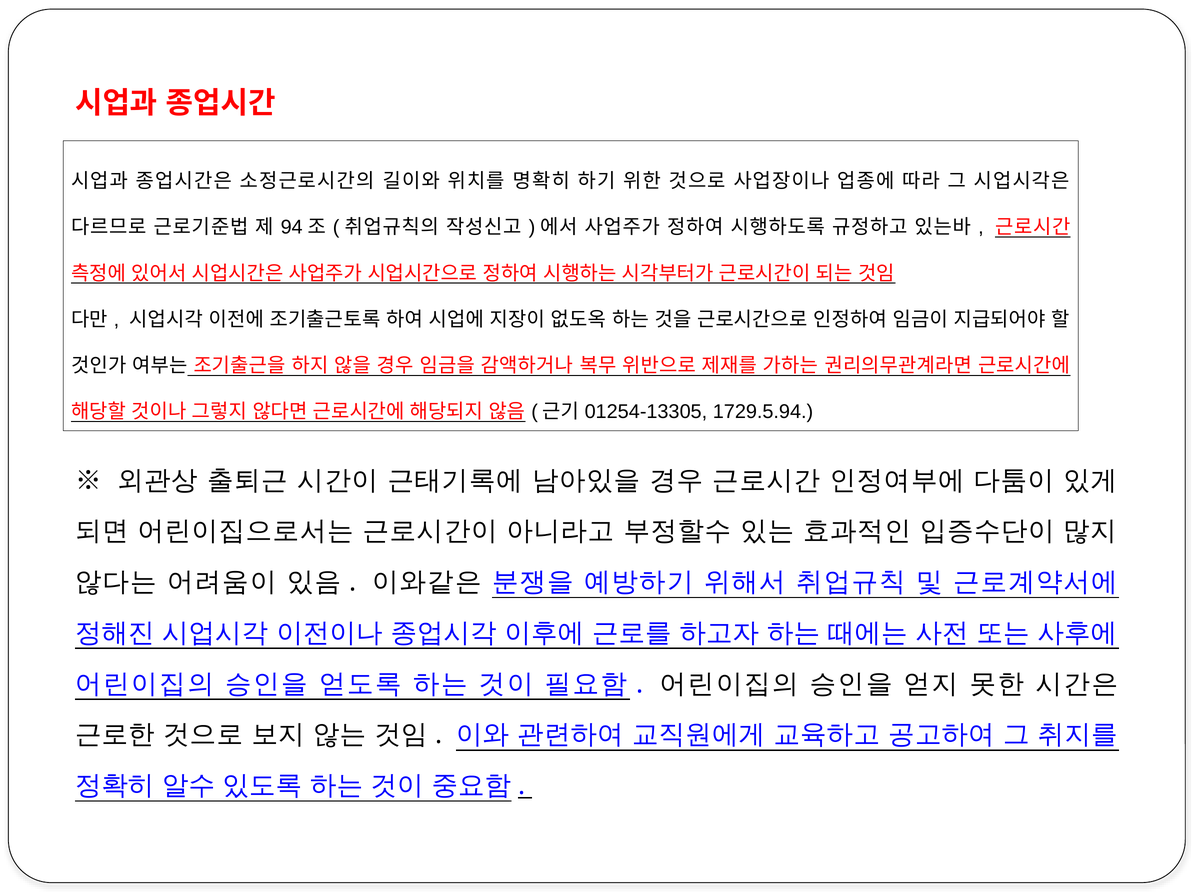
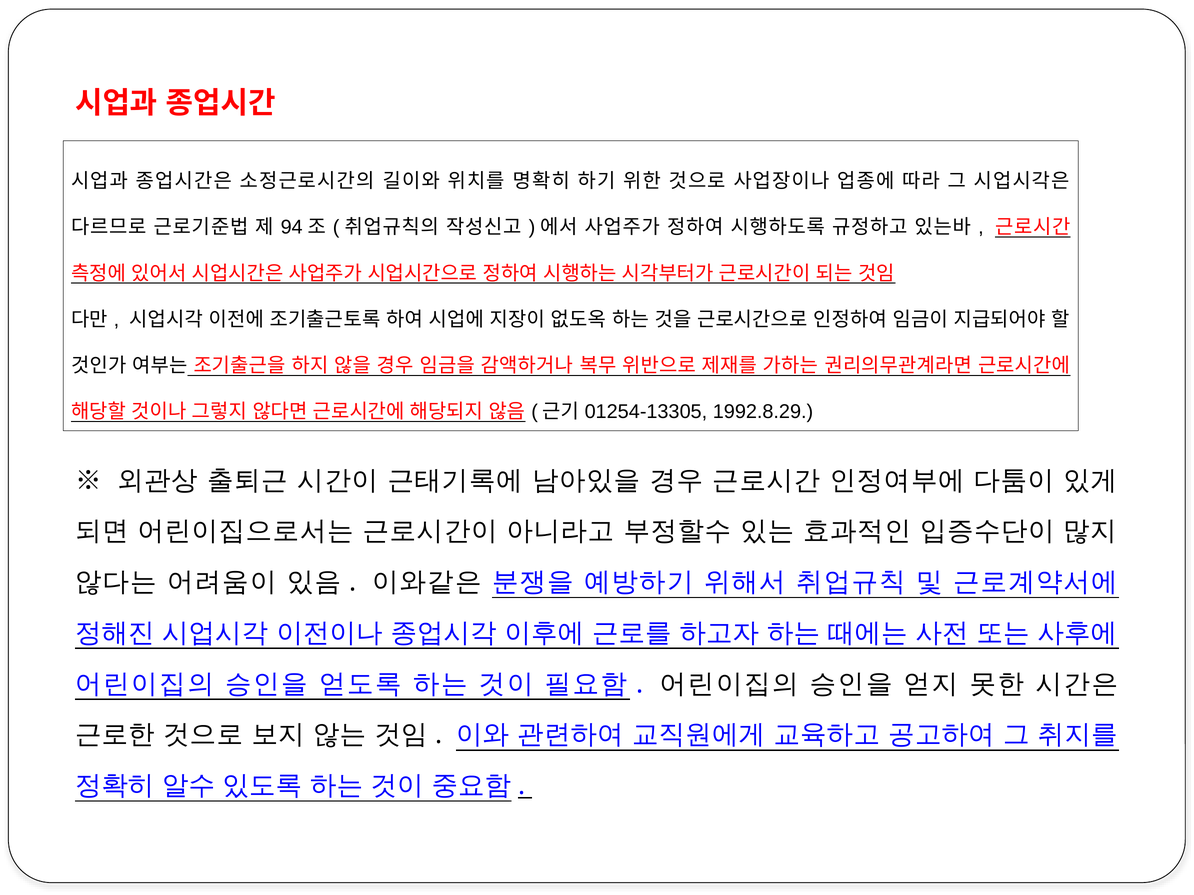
1729.5.94: 1729.5.94 -> 1992.8.29
